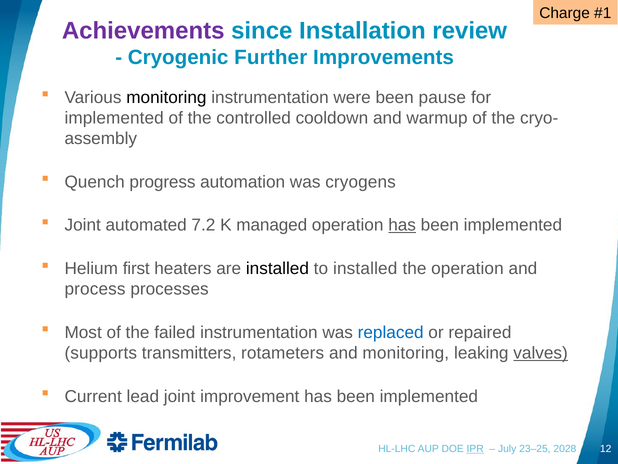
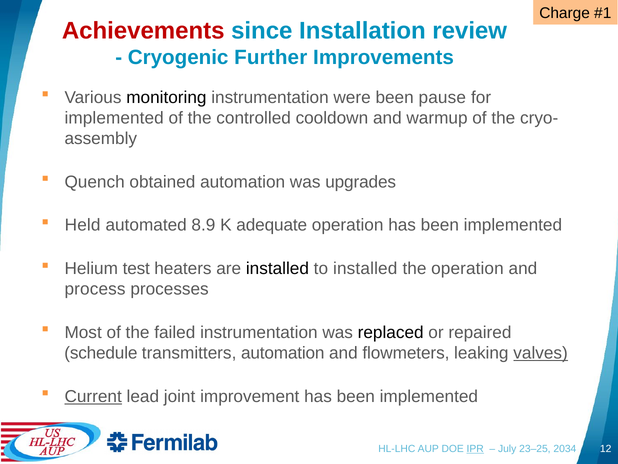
Achievements colour: purple -> red
progress: progress -> obtained
cryogens: cryogens -> upgrades
Joint at (83, 225): Joint -> Held
7.2: 7.2 -> 8.9
managed: managed -> adequate
has at (402, 225) underline: present -> none
first: first -> test
replaced colour: blue -> black
supports: supports -> schedule
transmitters rotameters: rotameters -> automation
and monitoring: monitoring -> flowmeters
Current underline: none -> present
2028: 2028 -> 2034
